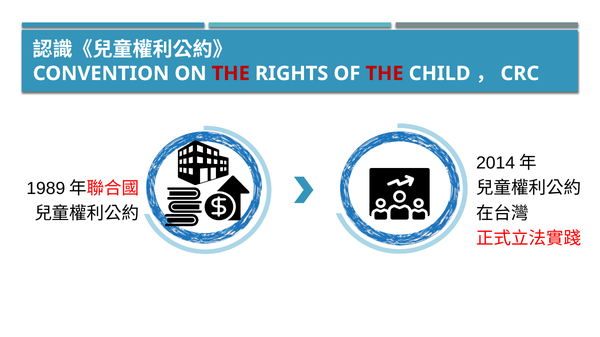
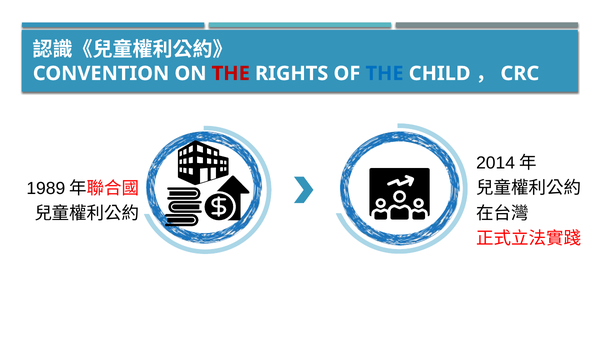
THE at (385, 74) colour: red -> blue
